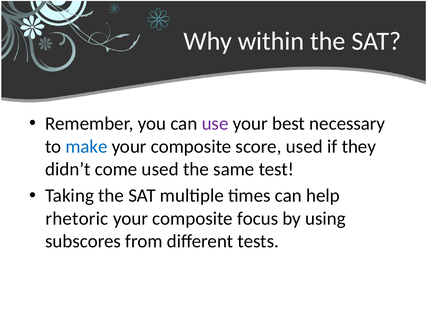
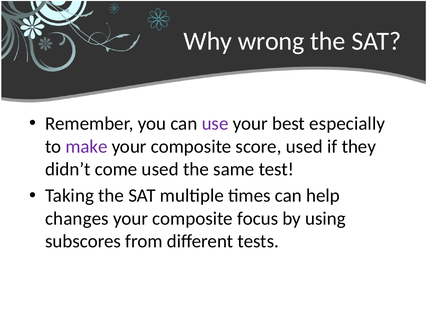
within: within -> wrong
necessary: necessary -> especially
make colour: blue -> purple
rhetoric: rhetoric -> changes
